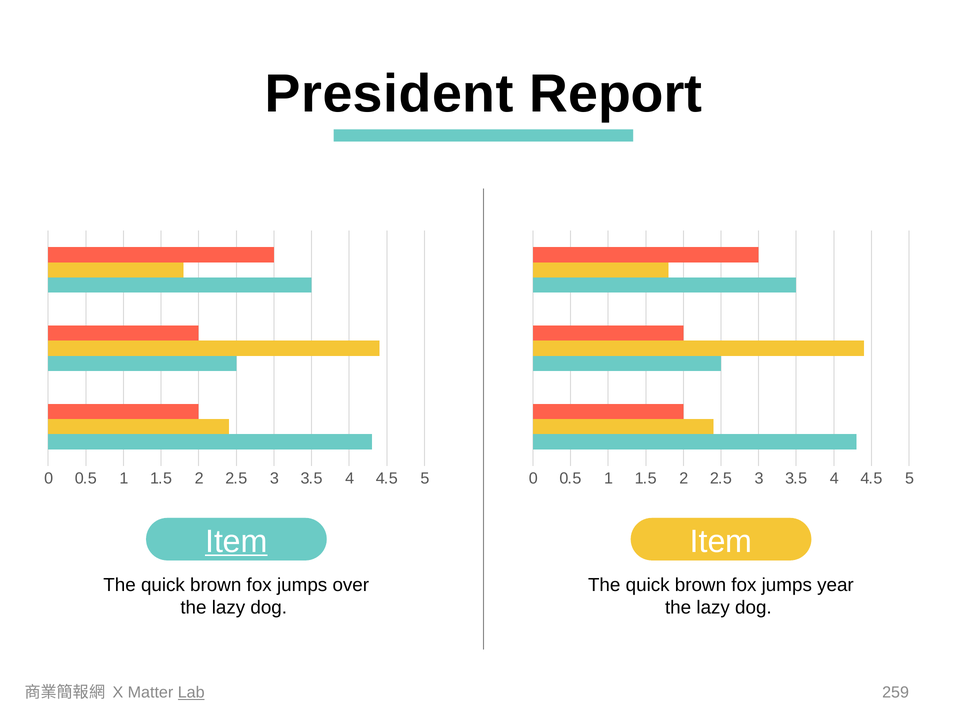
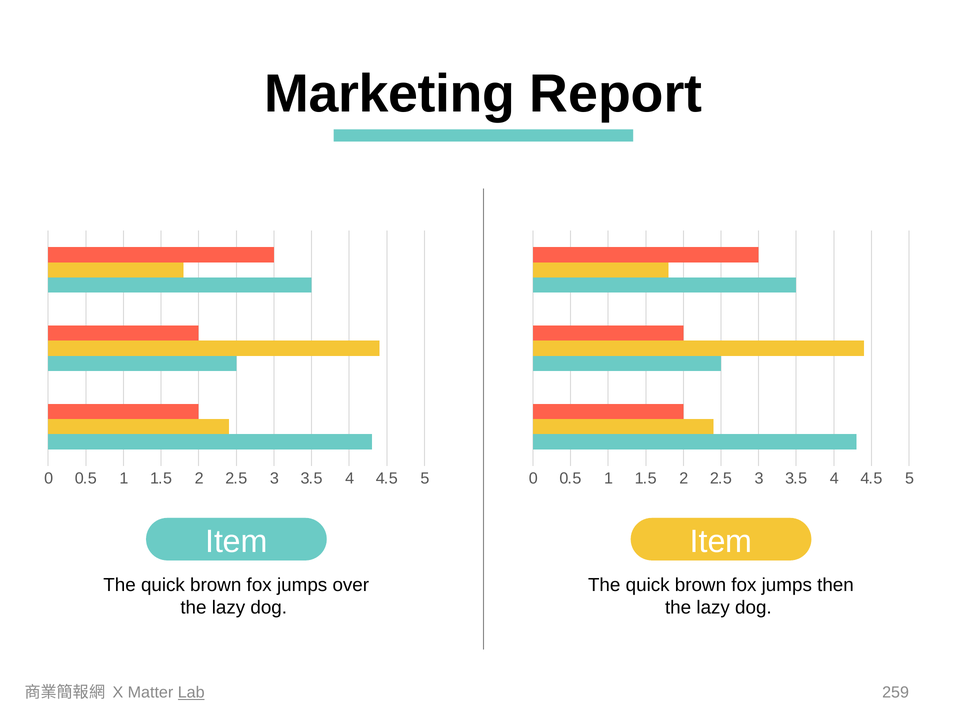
President: President -> Marketing
Item at (236, 542) underline: present -> none
year: year -> then
